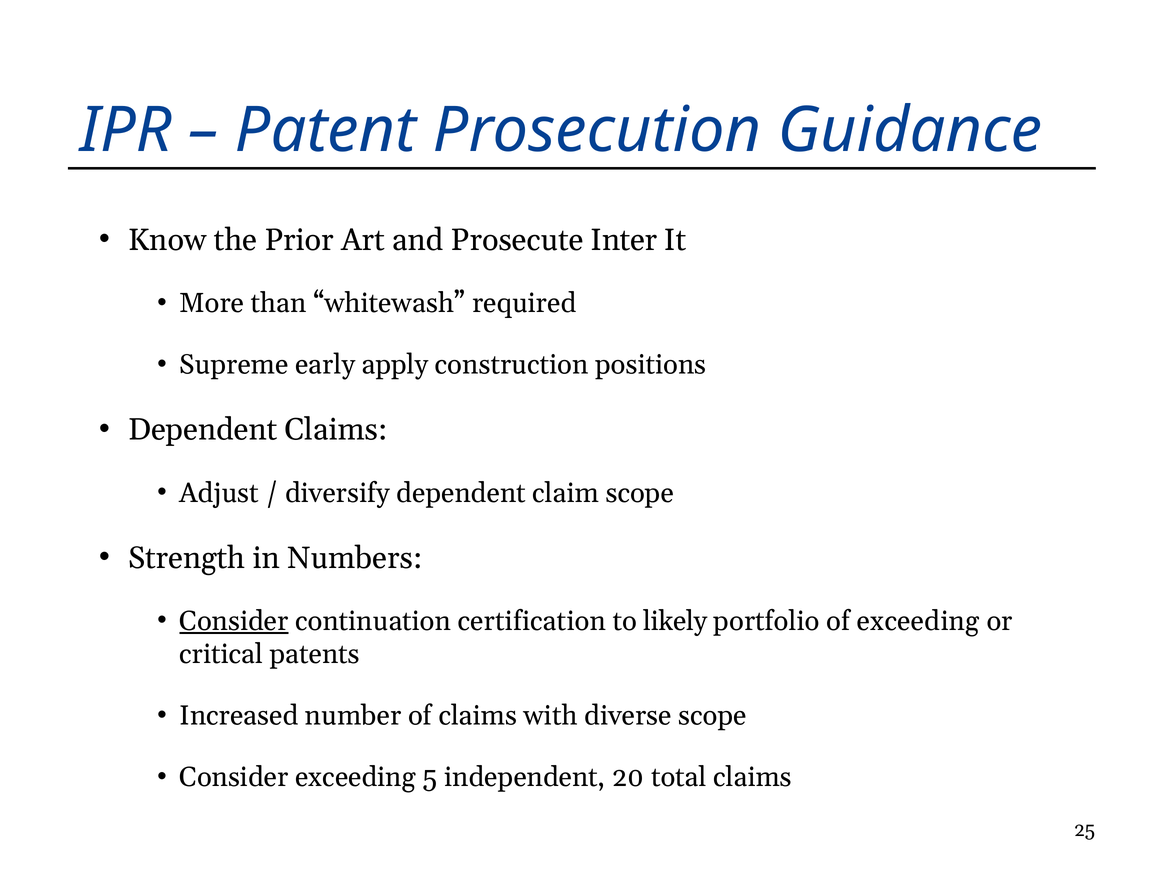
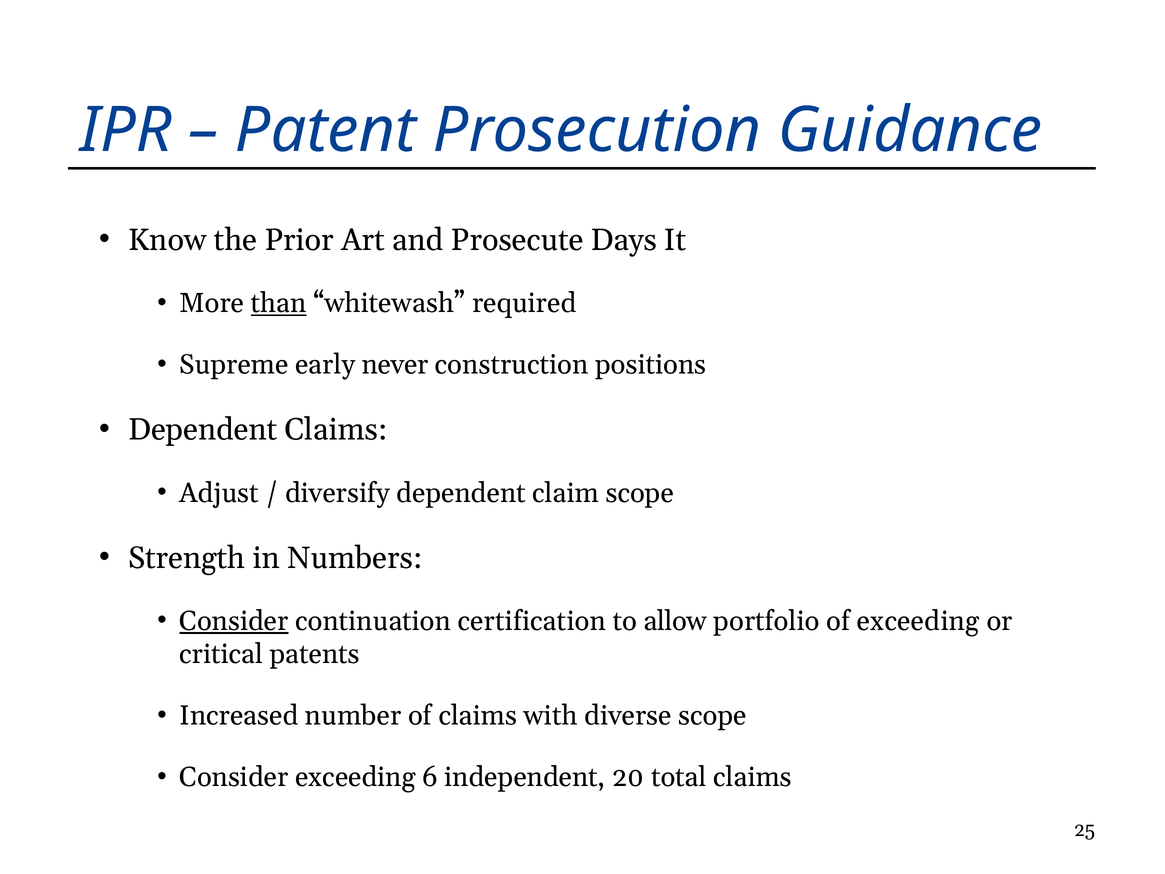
Inter: Inter -> Days
than underline: none -> present
apply: apply -> never
likely: likely -> allow
5: 5 -> 6
